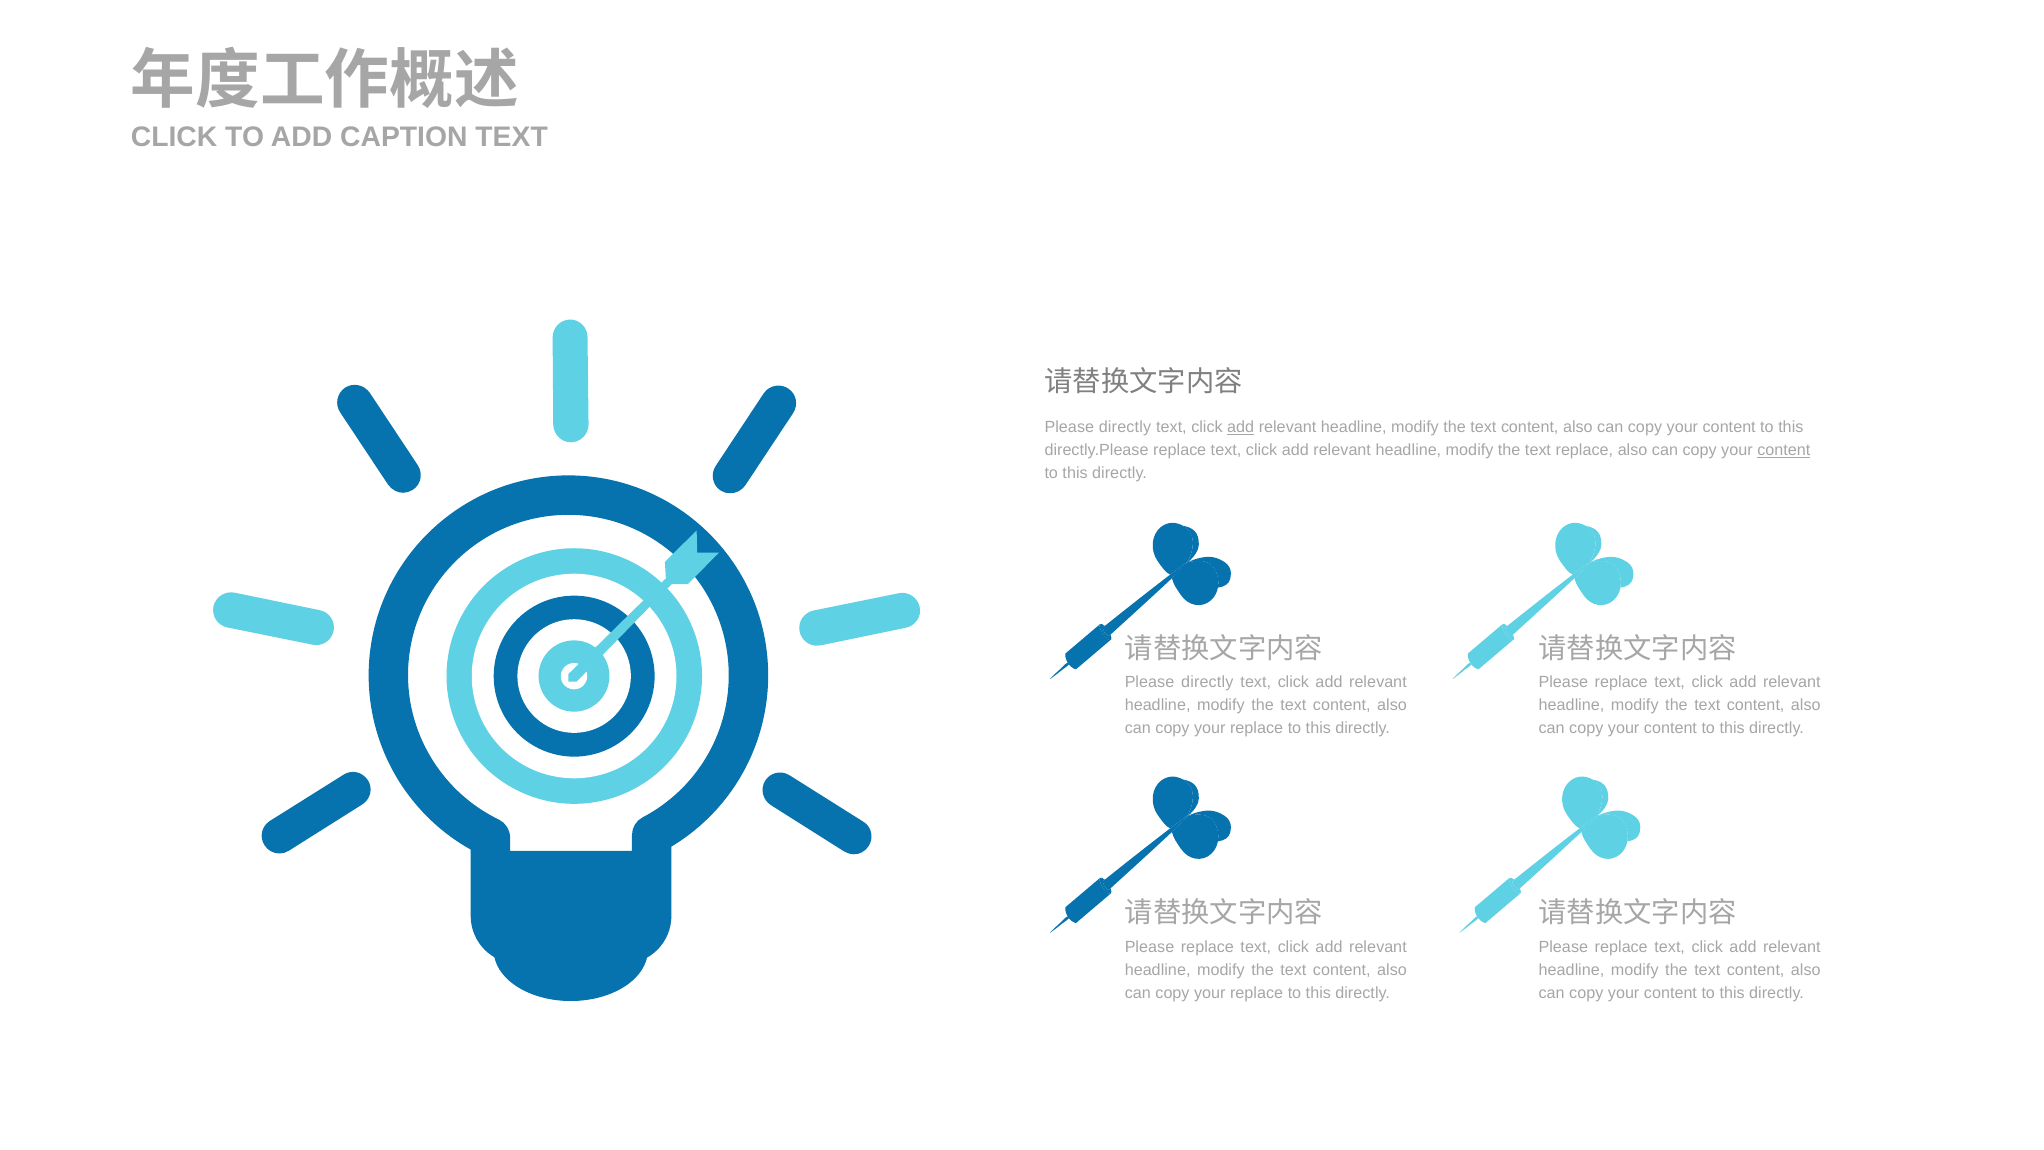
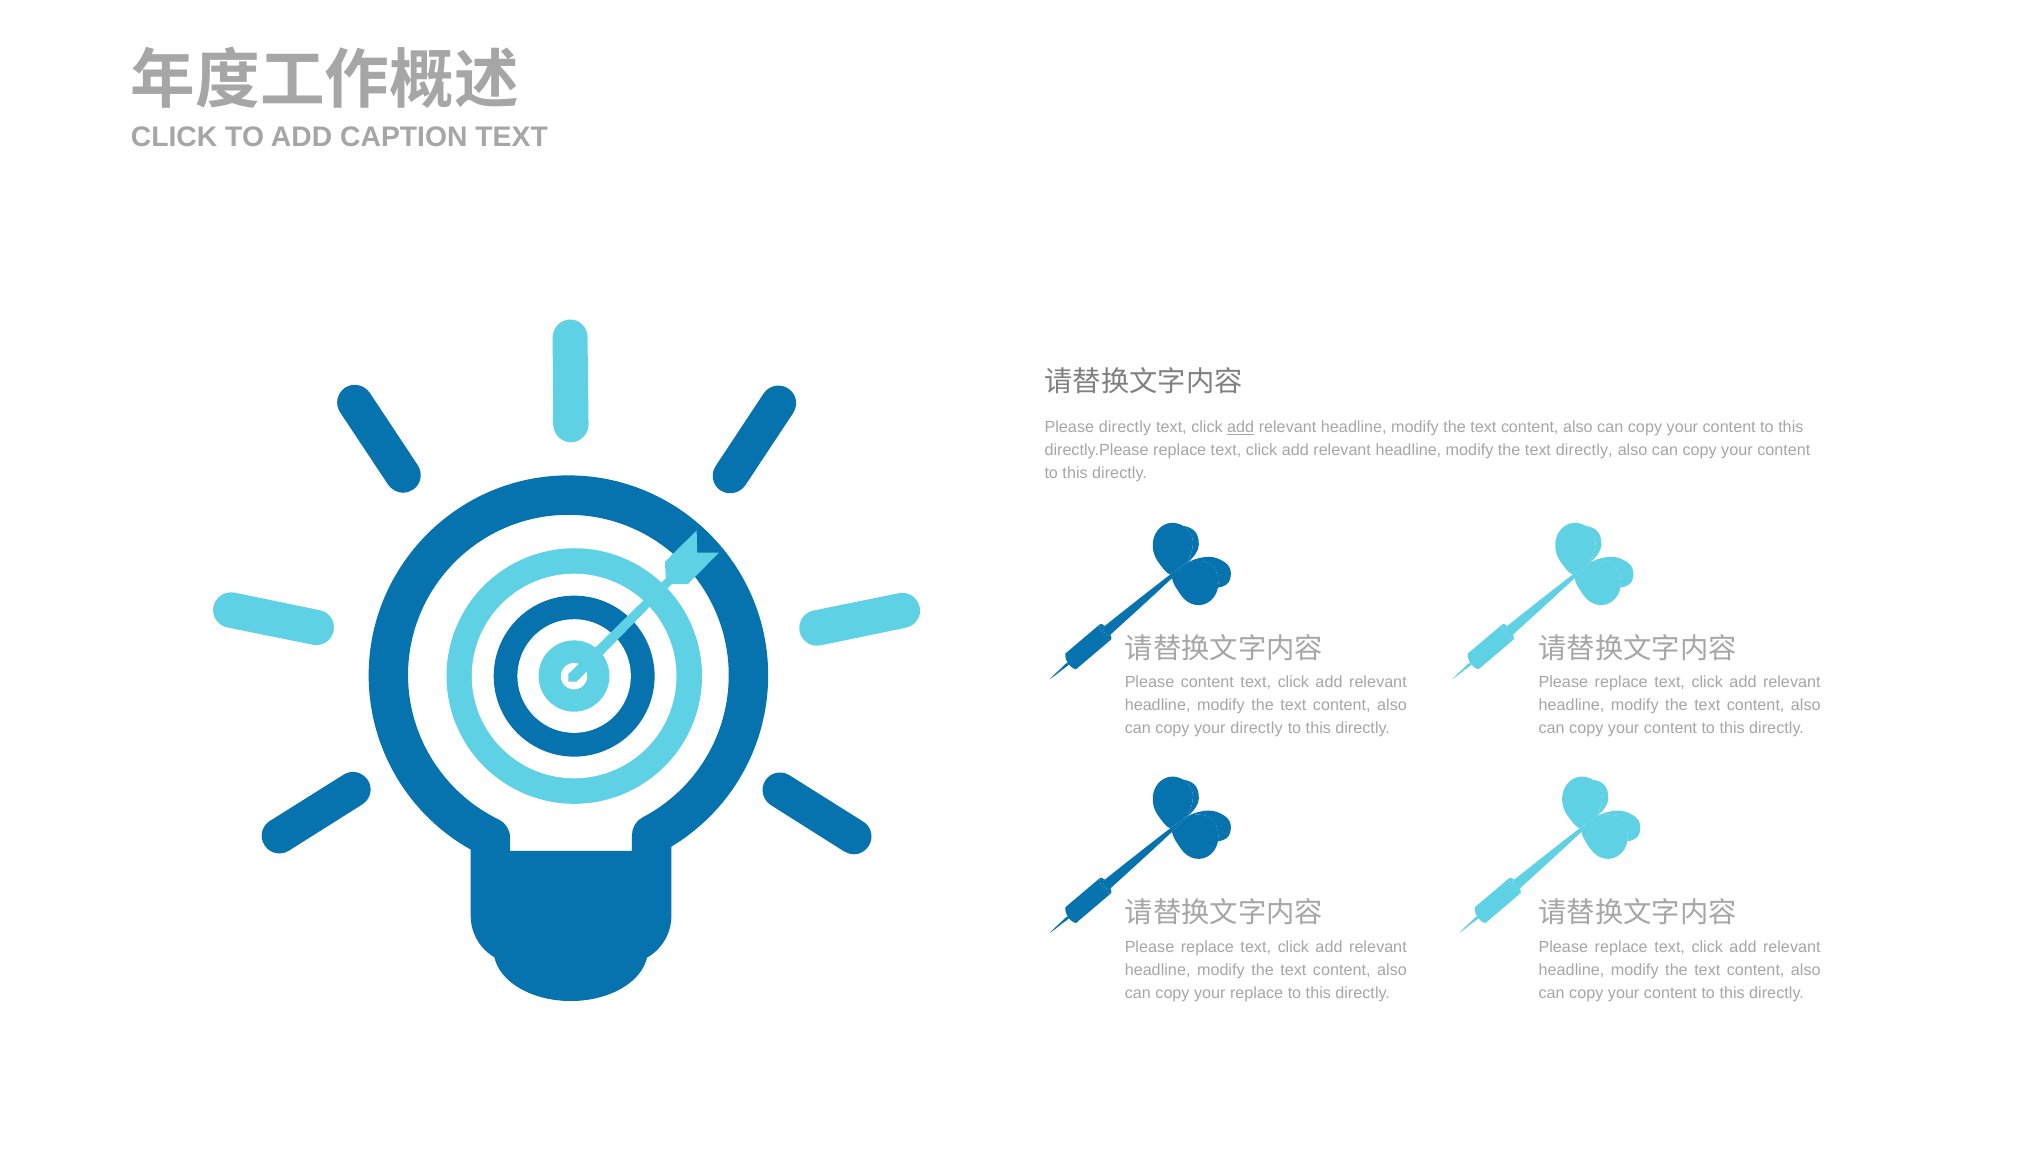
text replace: replace -> directly
content at (1784, 450) underline: present -> none
directly at (1207, 682): directly -> content
replace at (1257, 728): replace -> directly
